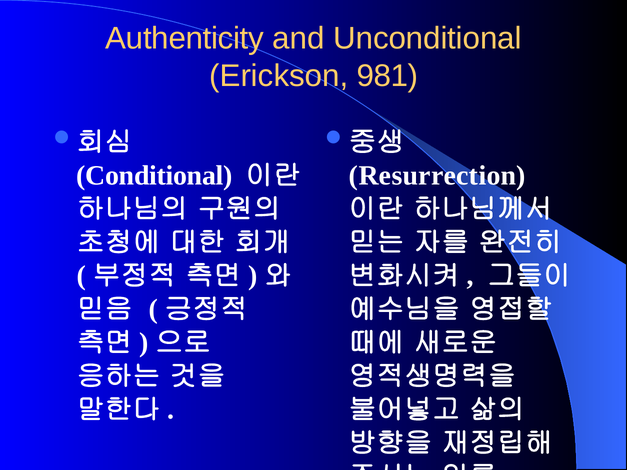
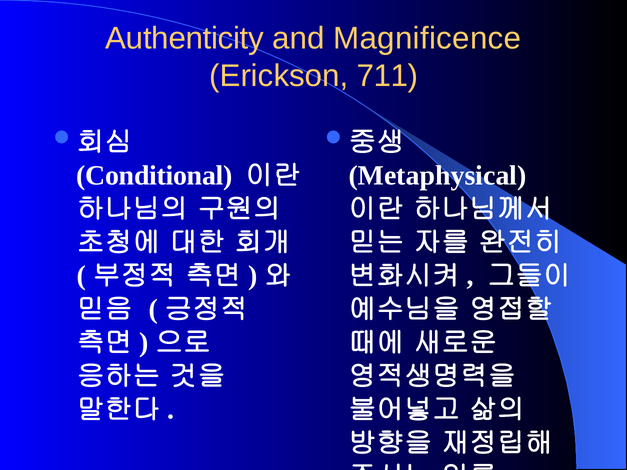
Unconditional: Unconditional -> Magnificence
981: 981 -> 711
Resurrection: Resurrection -> Metaphysical
